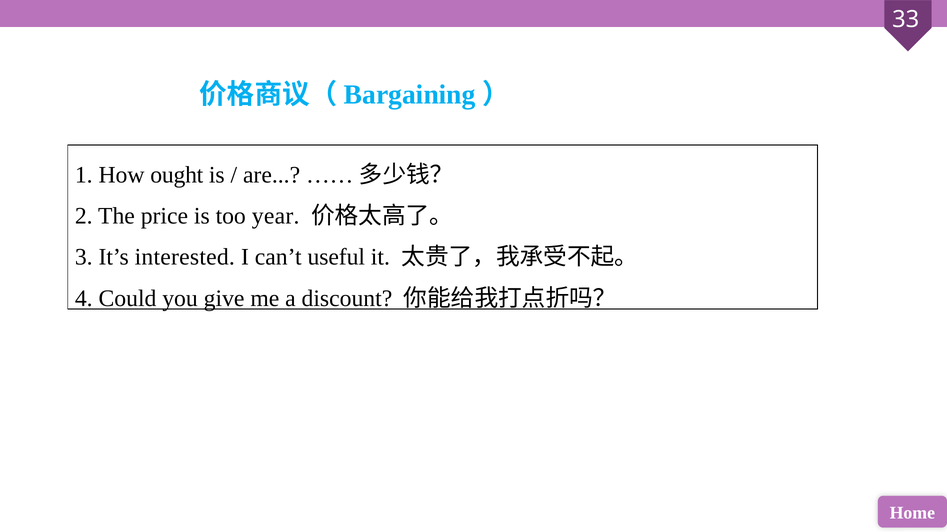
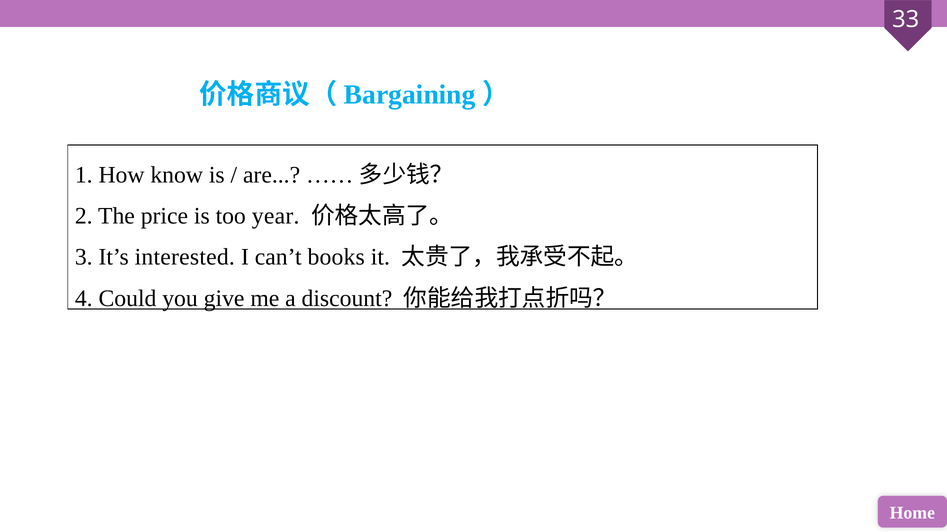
ought: ought -> know
useful: useful -> books
